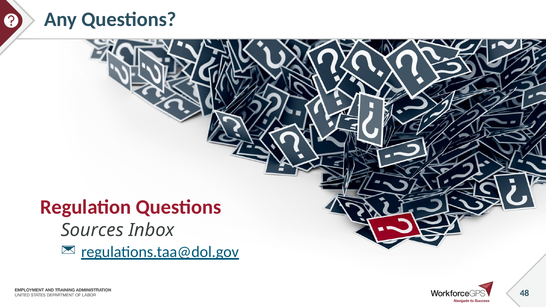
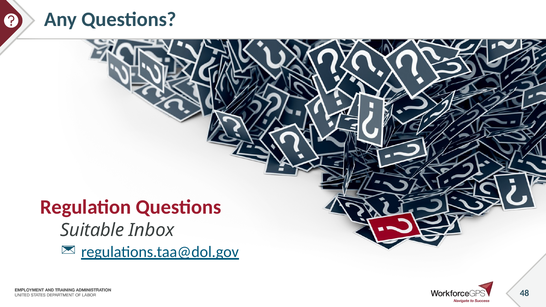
Sources: Sources -> Suitable
